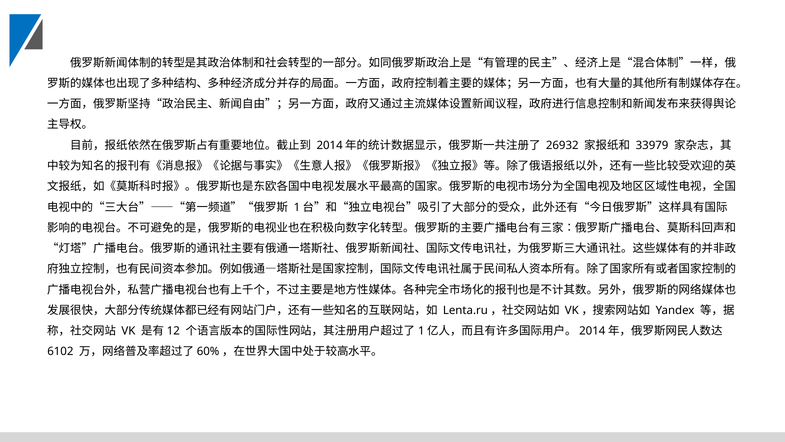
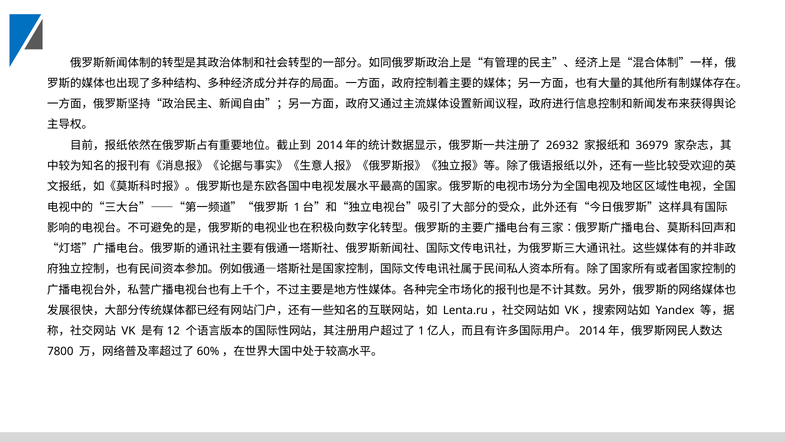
33979: 33979 -> 36979
6102: 6102 -> 7800
